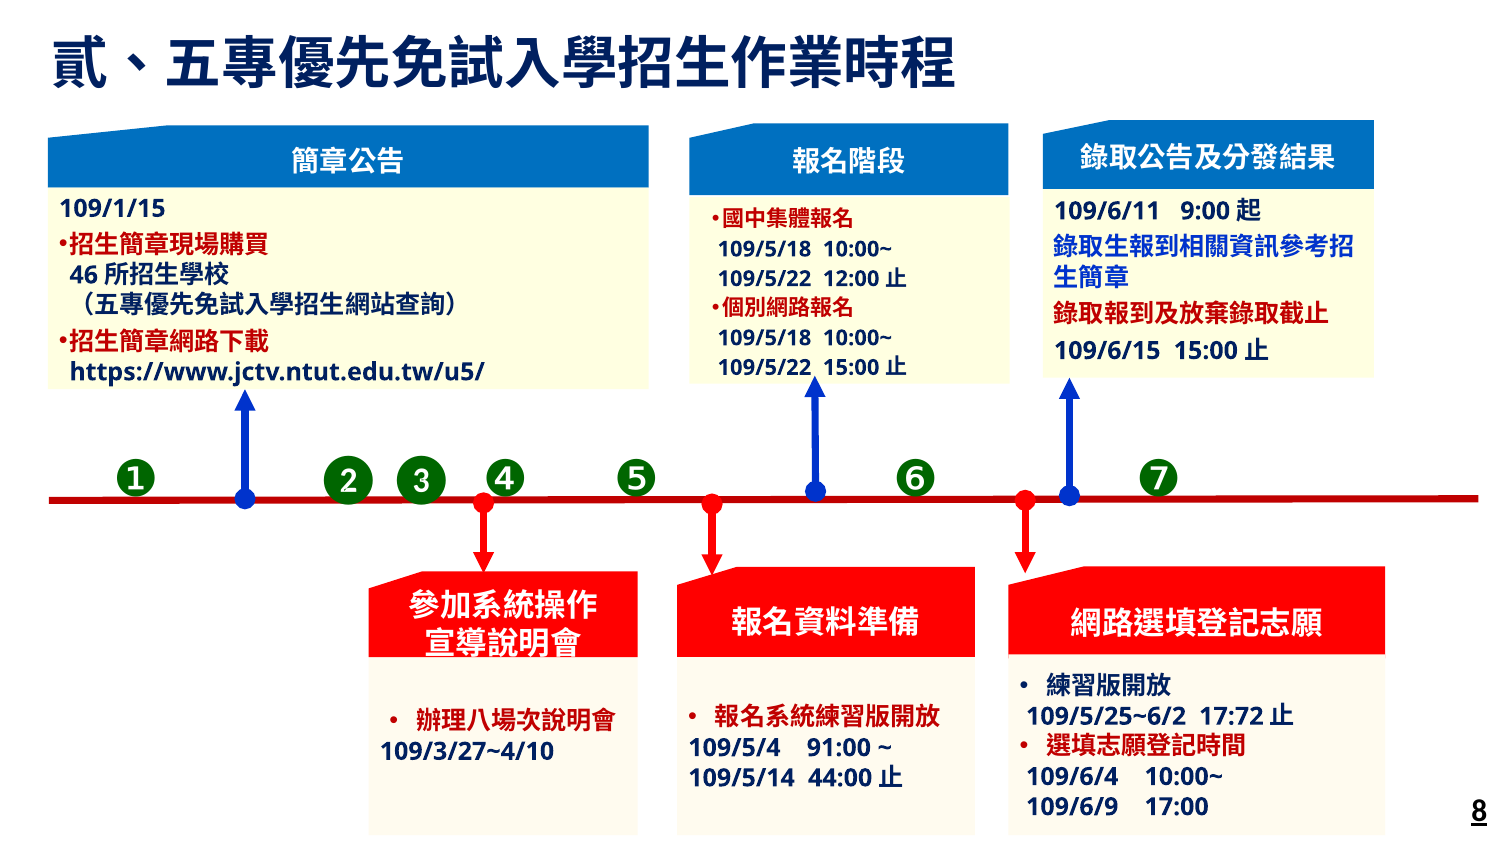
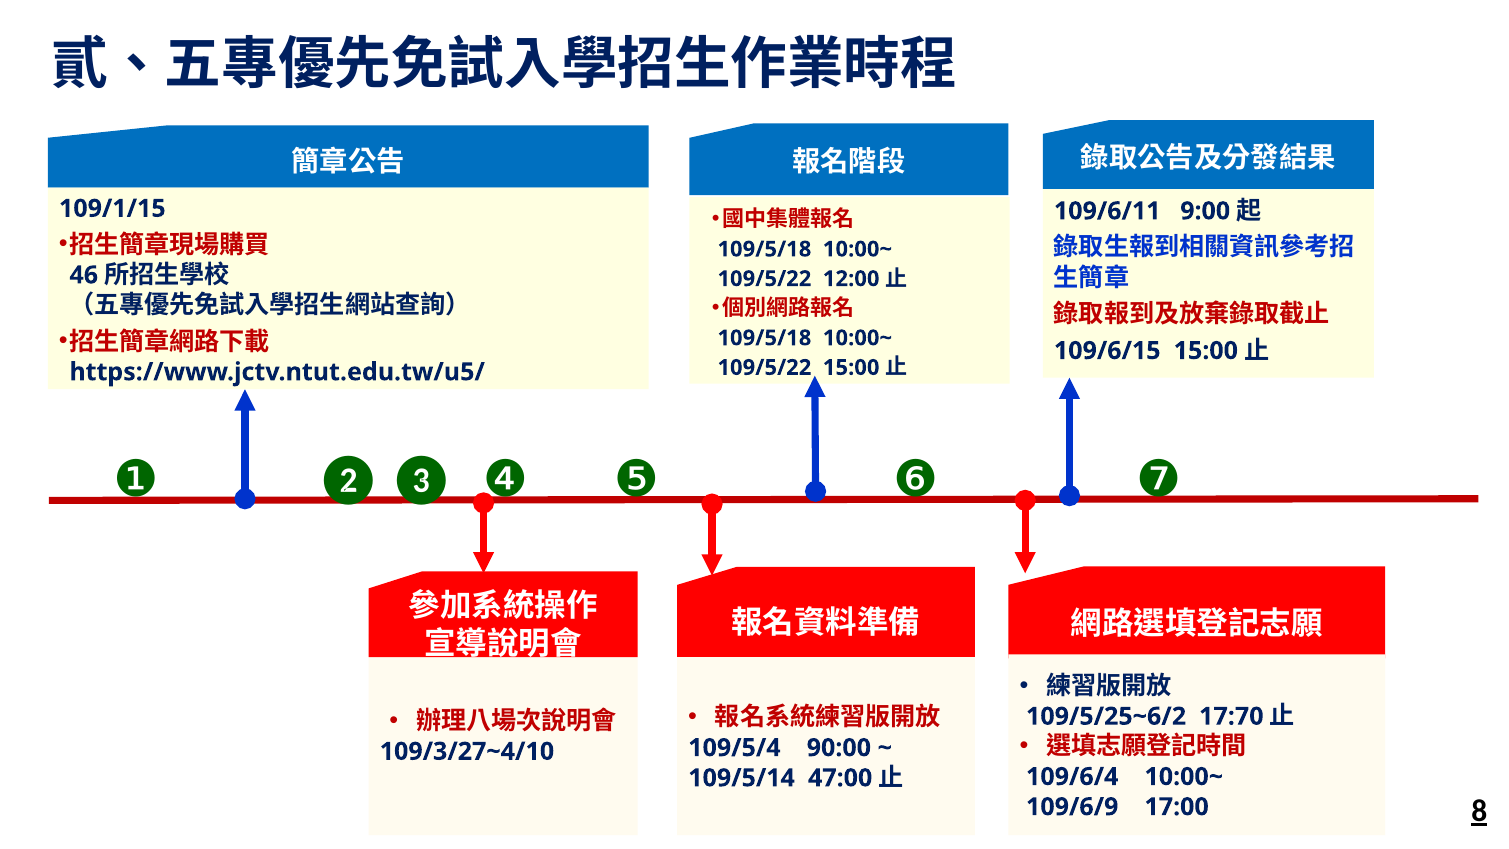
17:72: 17:72 -> 17:70
91:00: 91:00 -> 90:00
44:00: 44:00 -> 47:00
